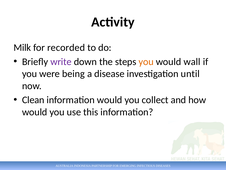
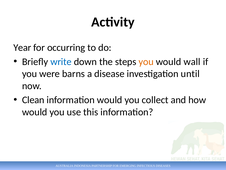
Milk: Milk -> Year
recorded: recorded -> occurring
write colour: purple -> blue
being: being -> barns
